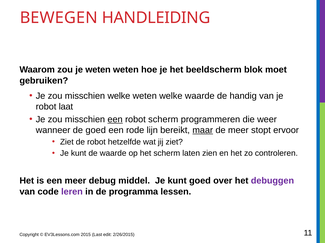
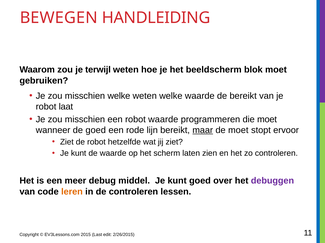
je weten: weten -> terwijl
de handig: handig -> bereikt
een at (115, 120) underline: present -> none
robot scherm: scherm -> waarde
die weer: weer -> moet
de meer: meer -> moet
leren colour: purple -> orange
de programma: programma -> controleren
